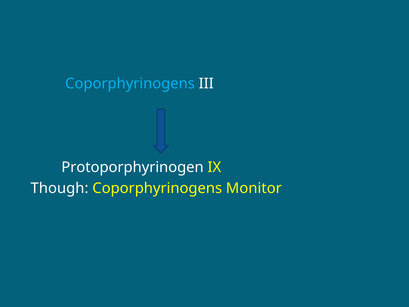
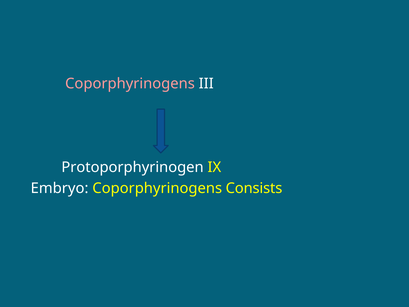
Coporphyrinogens at (130, 83) colour: light blue -> pink
Though: Though -> Embryo
Monitor: Monitor -> Consists
